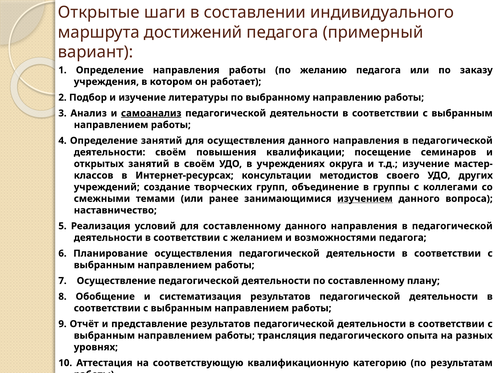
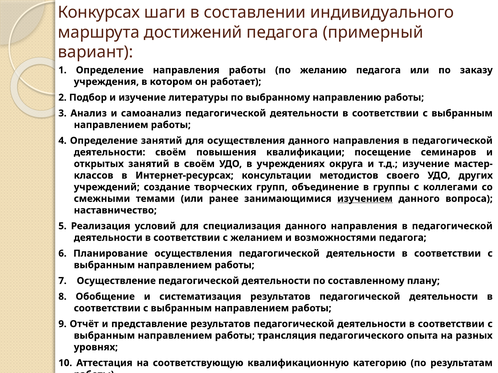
Открытые: Открытые -> Конкурсах
самоанализ underline: present -> none
для составленному: составленному -> специализация
